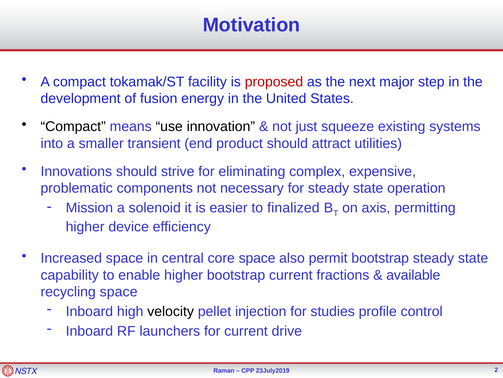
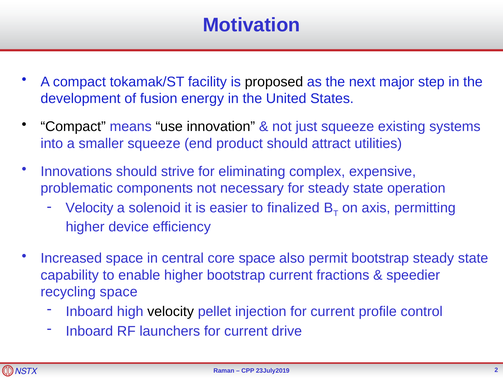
proposed colour: red -> black
smaller transient: transient -> squeeze
Mission at (89, 207): Mission -> Velocity
available: available -> speedier
injection for studies: studies -> current
